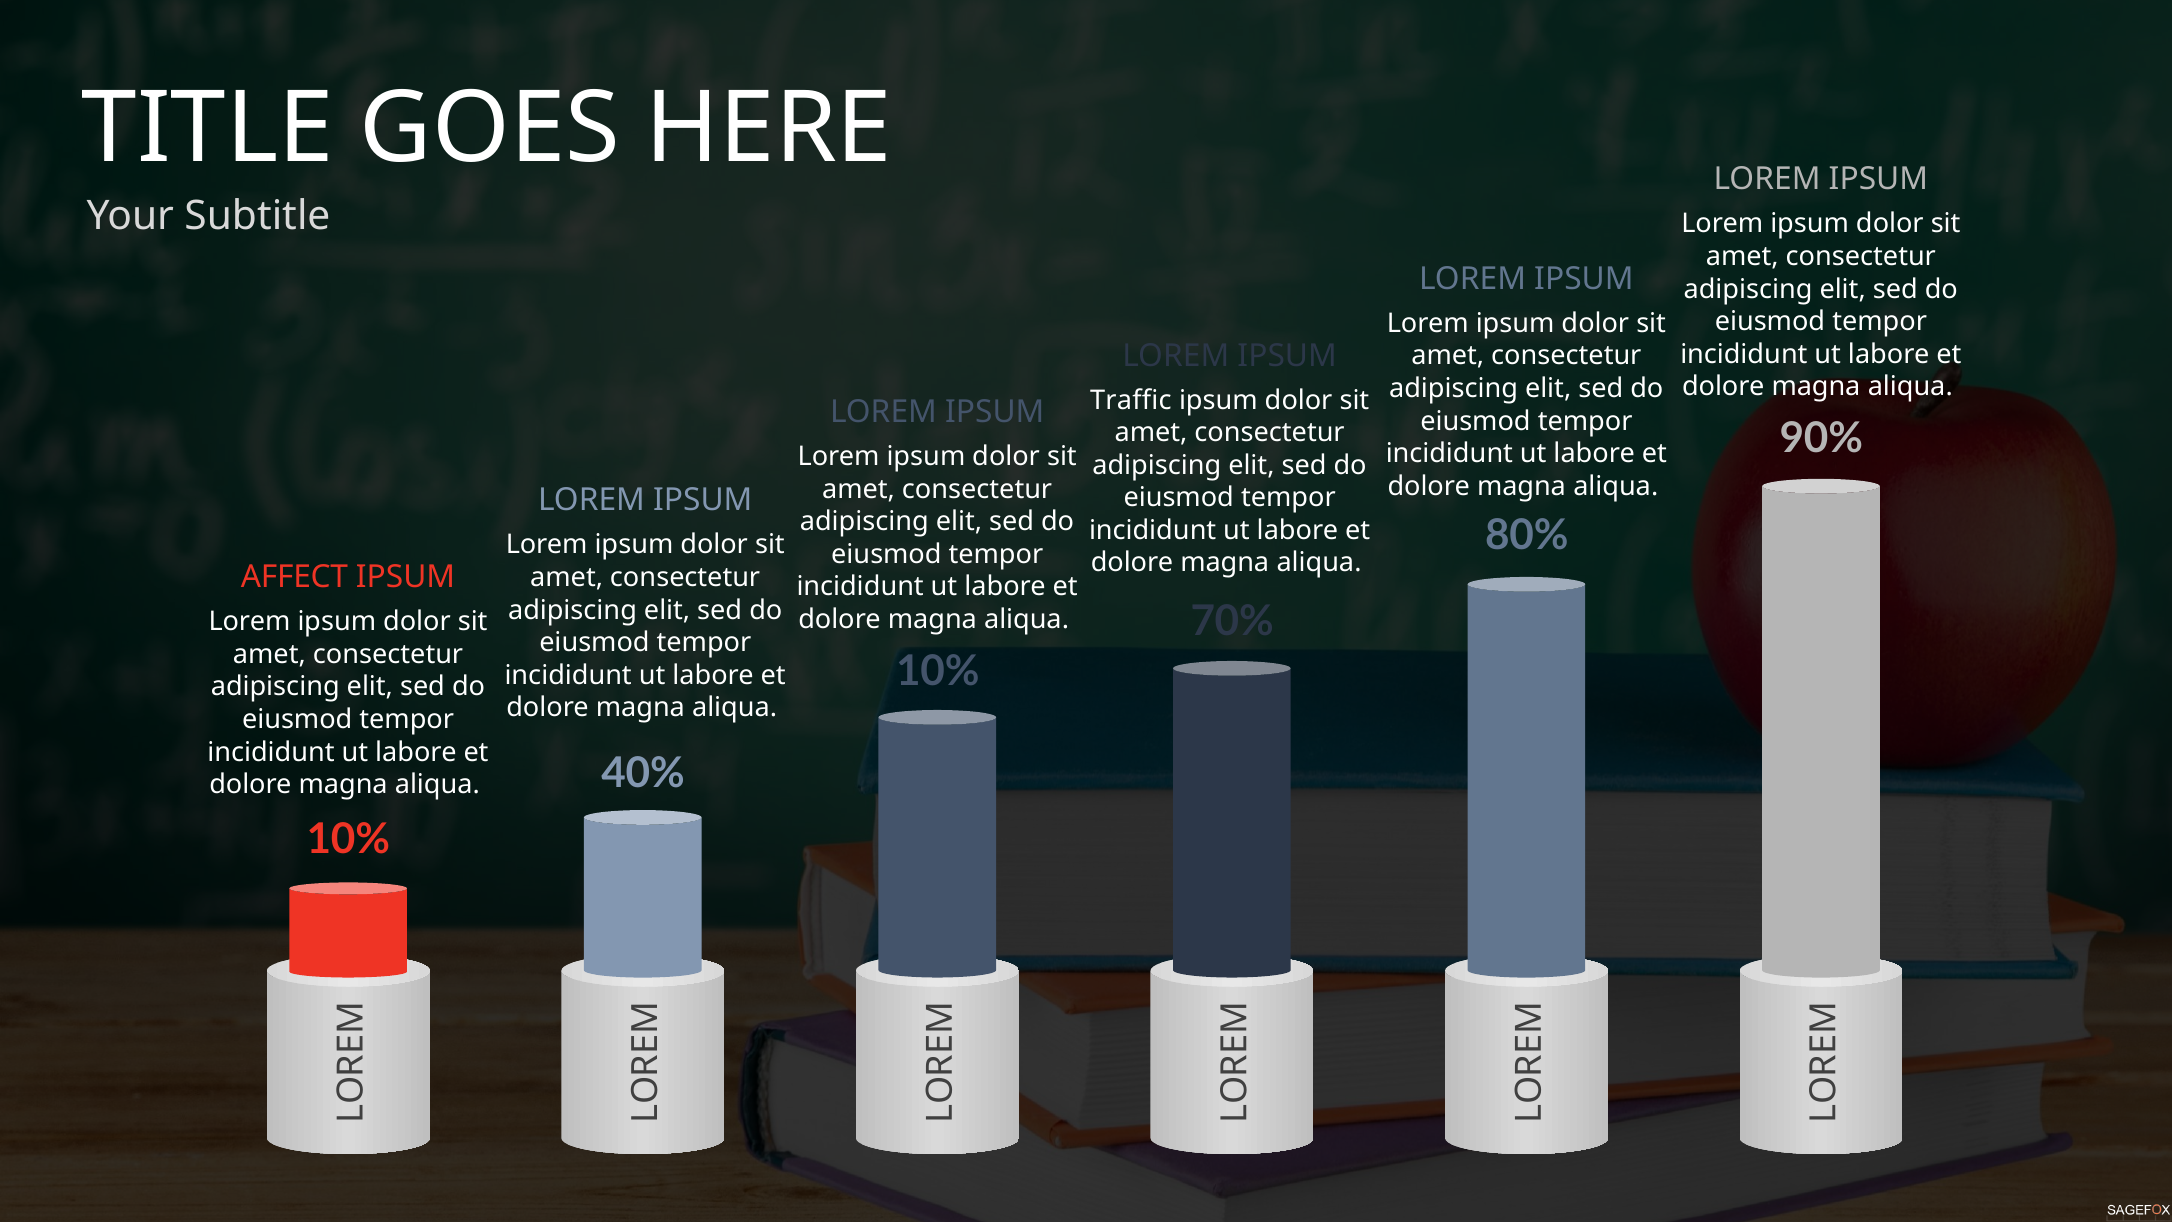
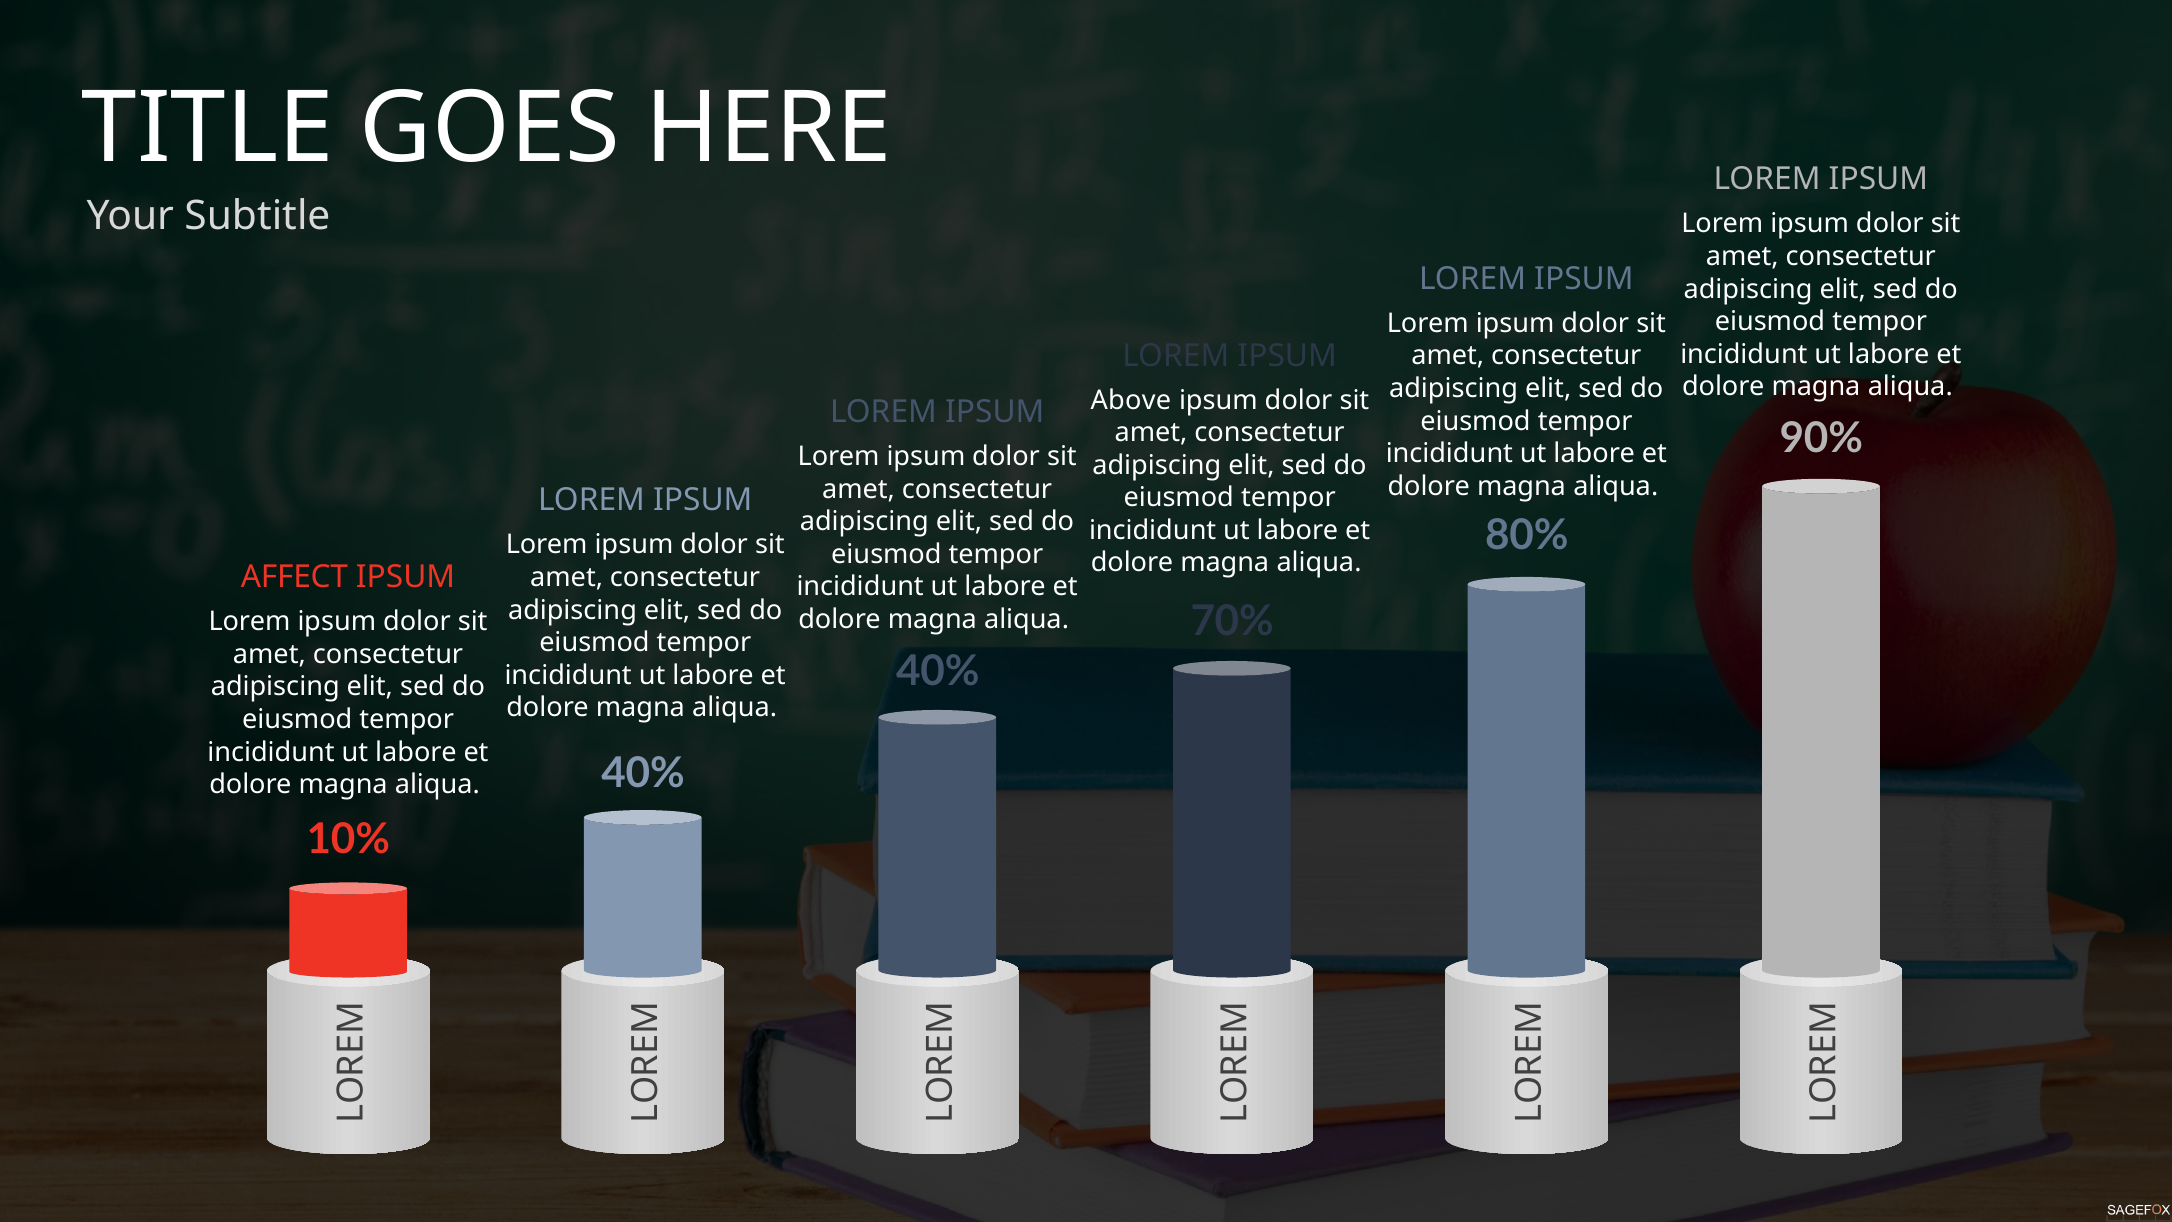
Traffic: Traffic -> Above
10% at (938, 672): 10% -> 40%
